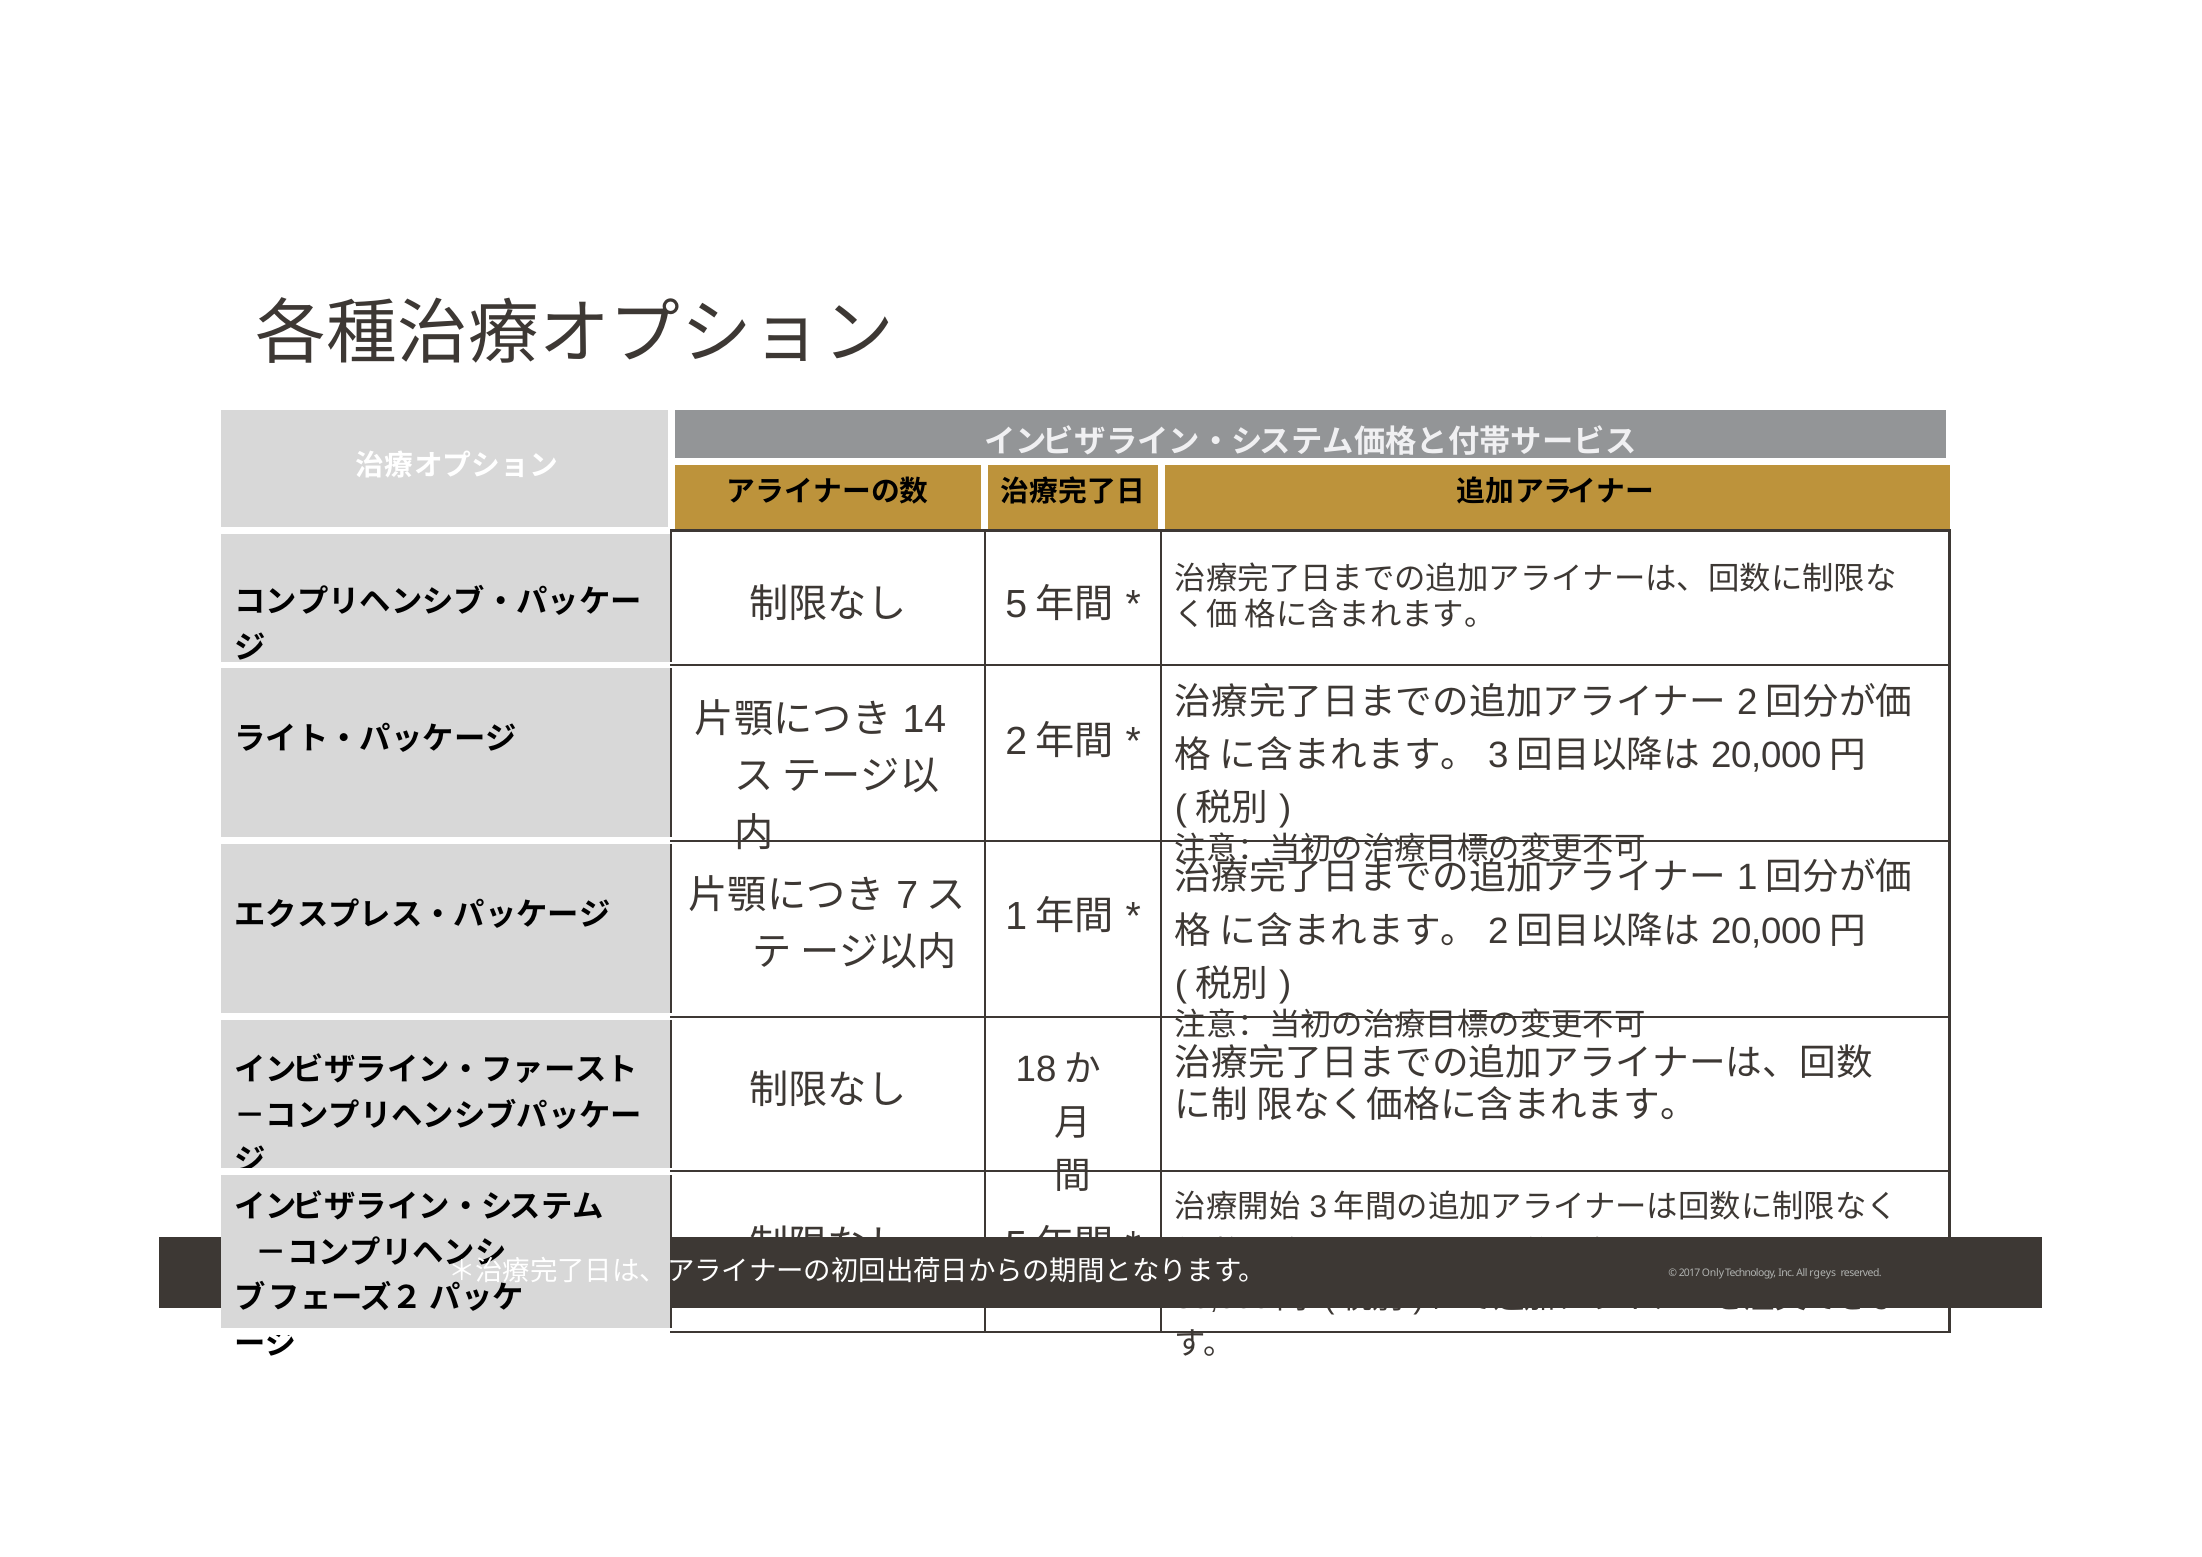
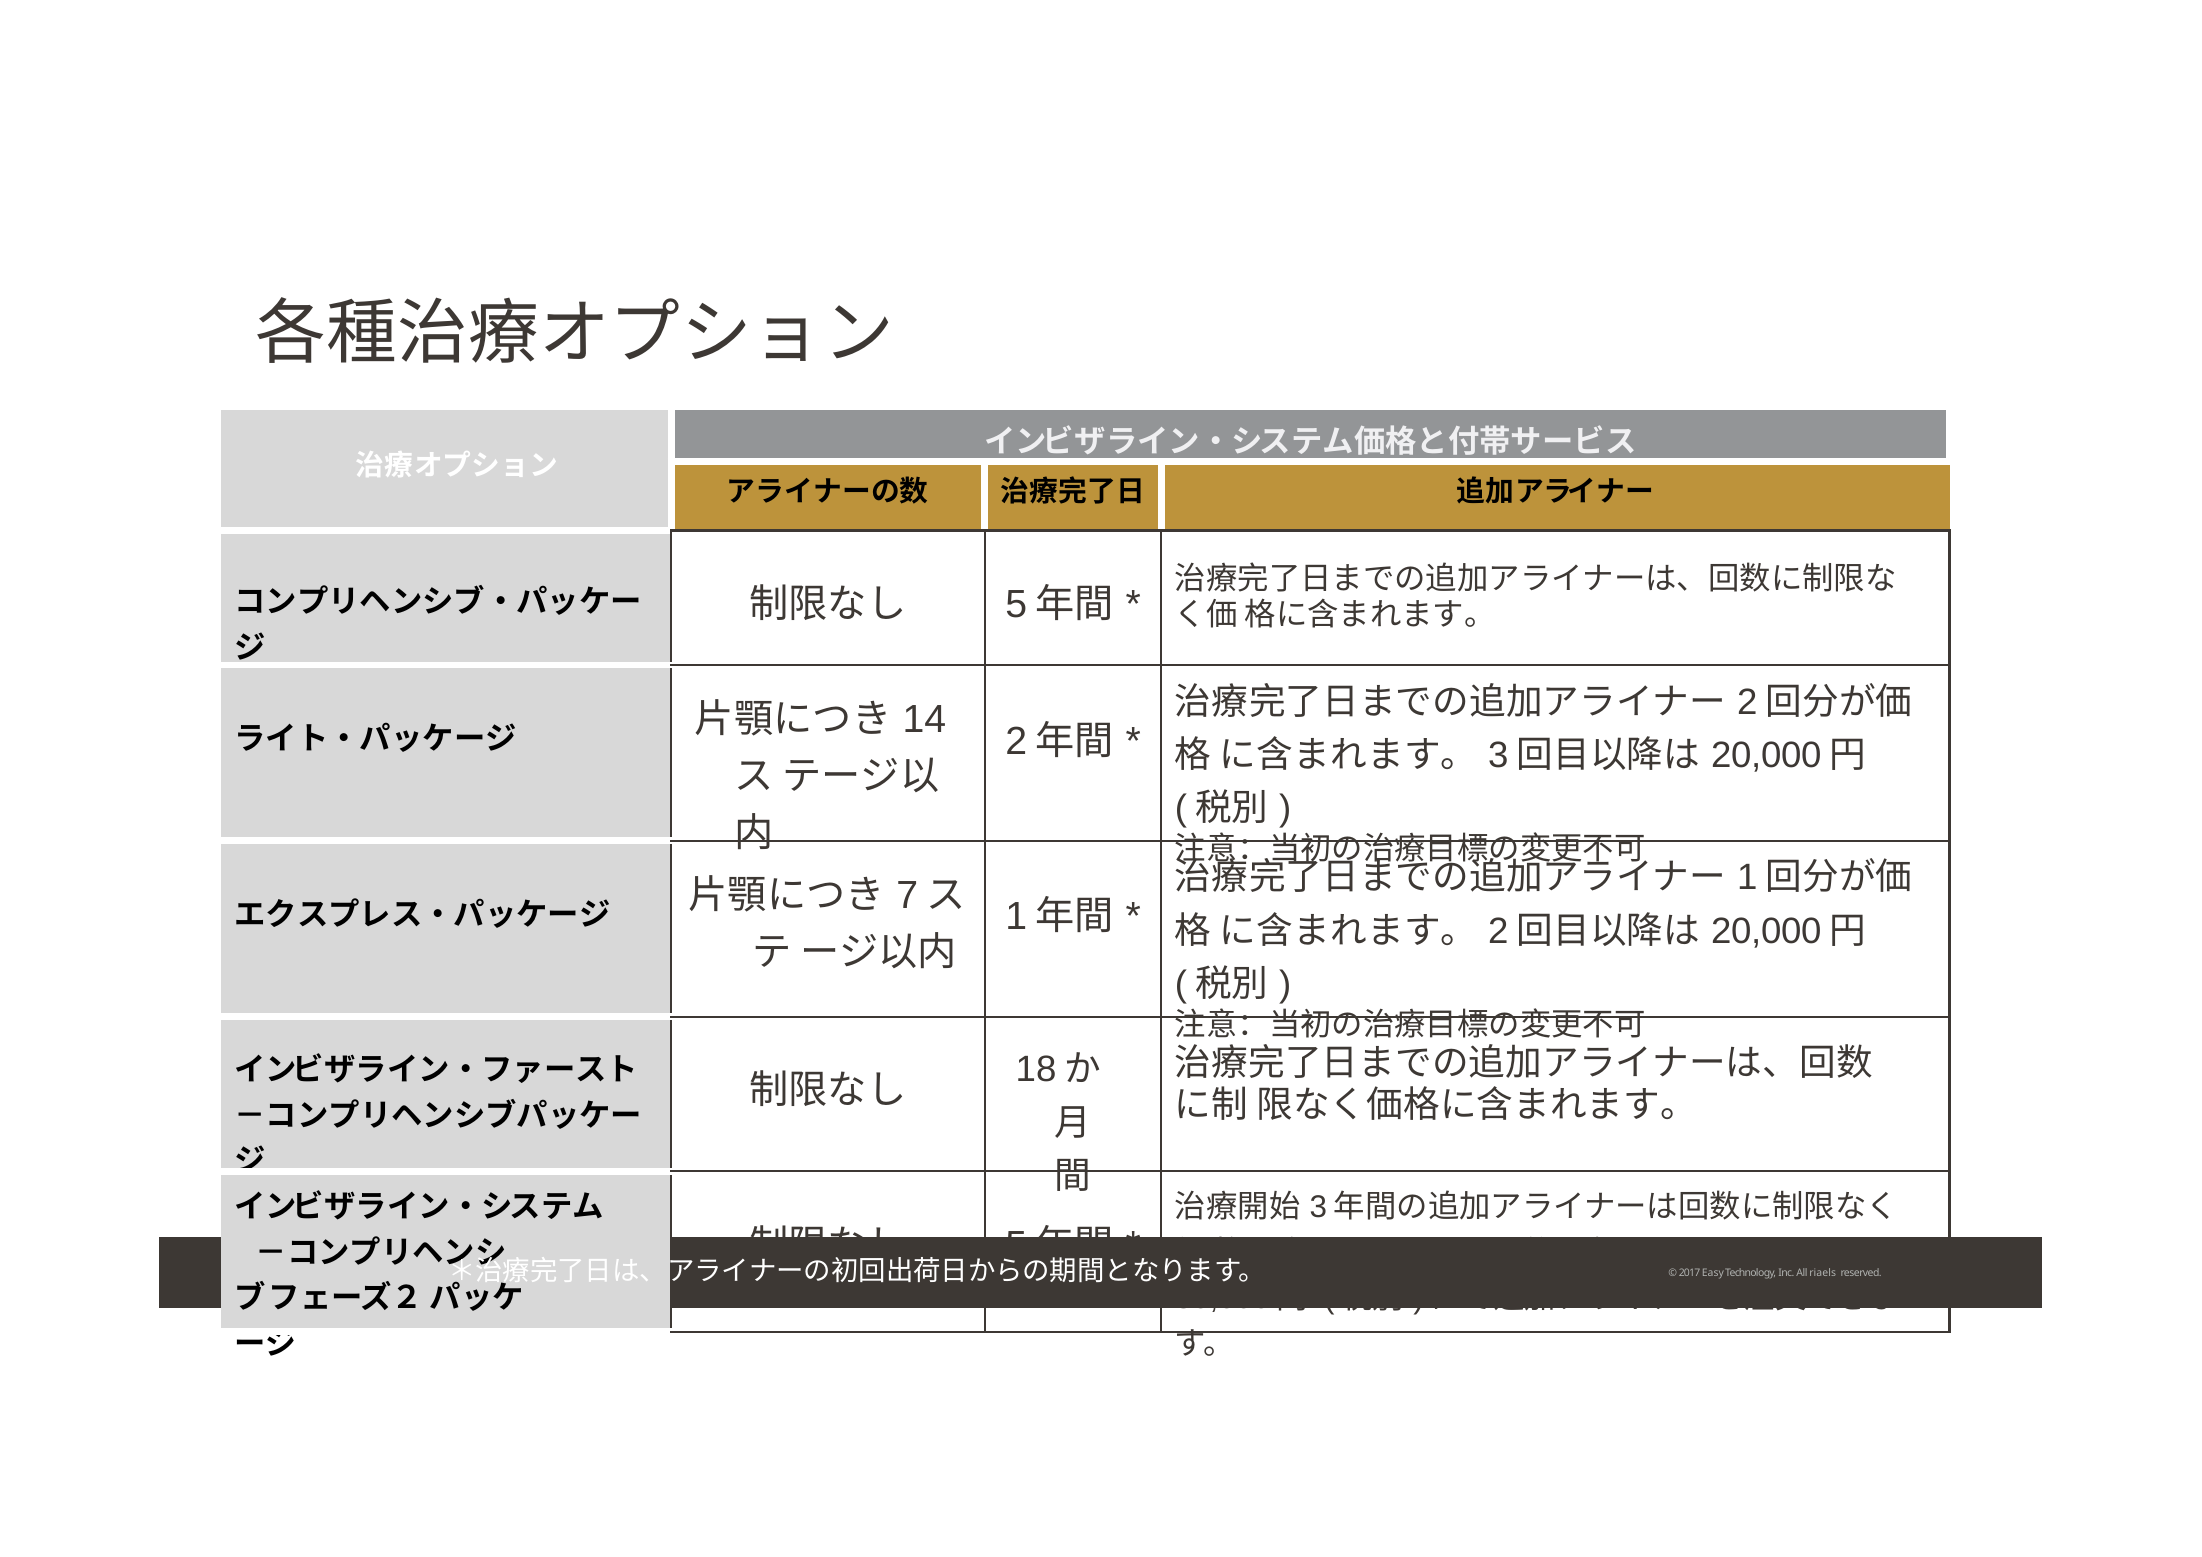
Only: Only -> Easy
rgeys: rgeys -> riaels
